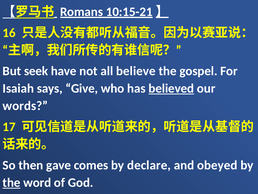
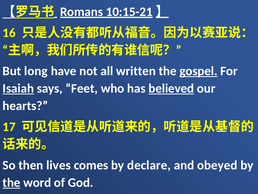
seek: seek -> long
believe: believe -> written
gospel underline: none -> present
Isaiah underline: none -> present
Give: Give -> Feet
words: words -> hearts
gave: gave -> lives
